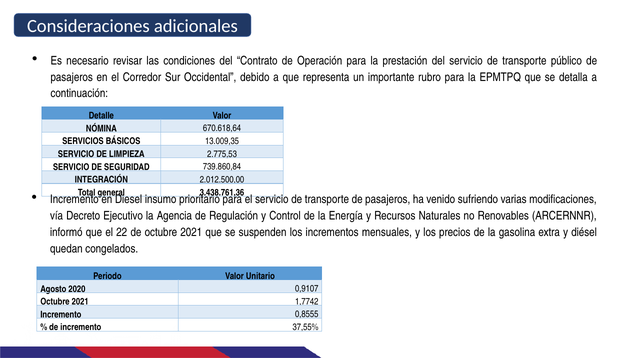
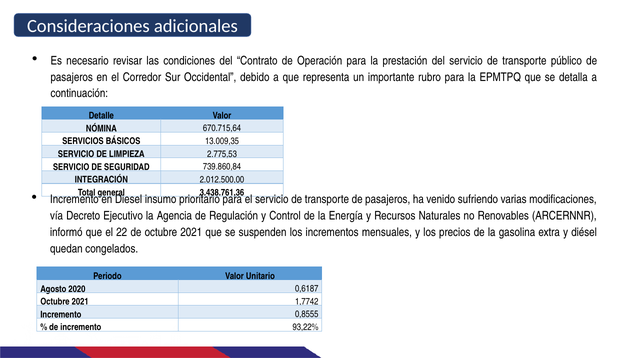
670.618,64: 670.618,64 -> 670.715,64
0,9107: 0,9107 -> 0,6187
37,55%: 37,55% -> 93,22%
